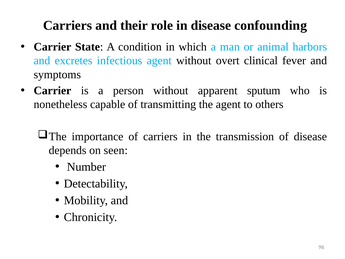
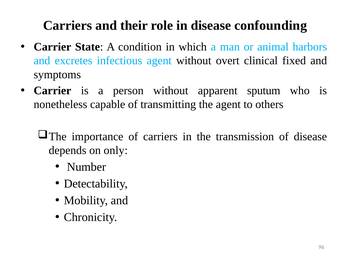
fever: fever -> fixed
seen: seen -> only
